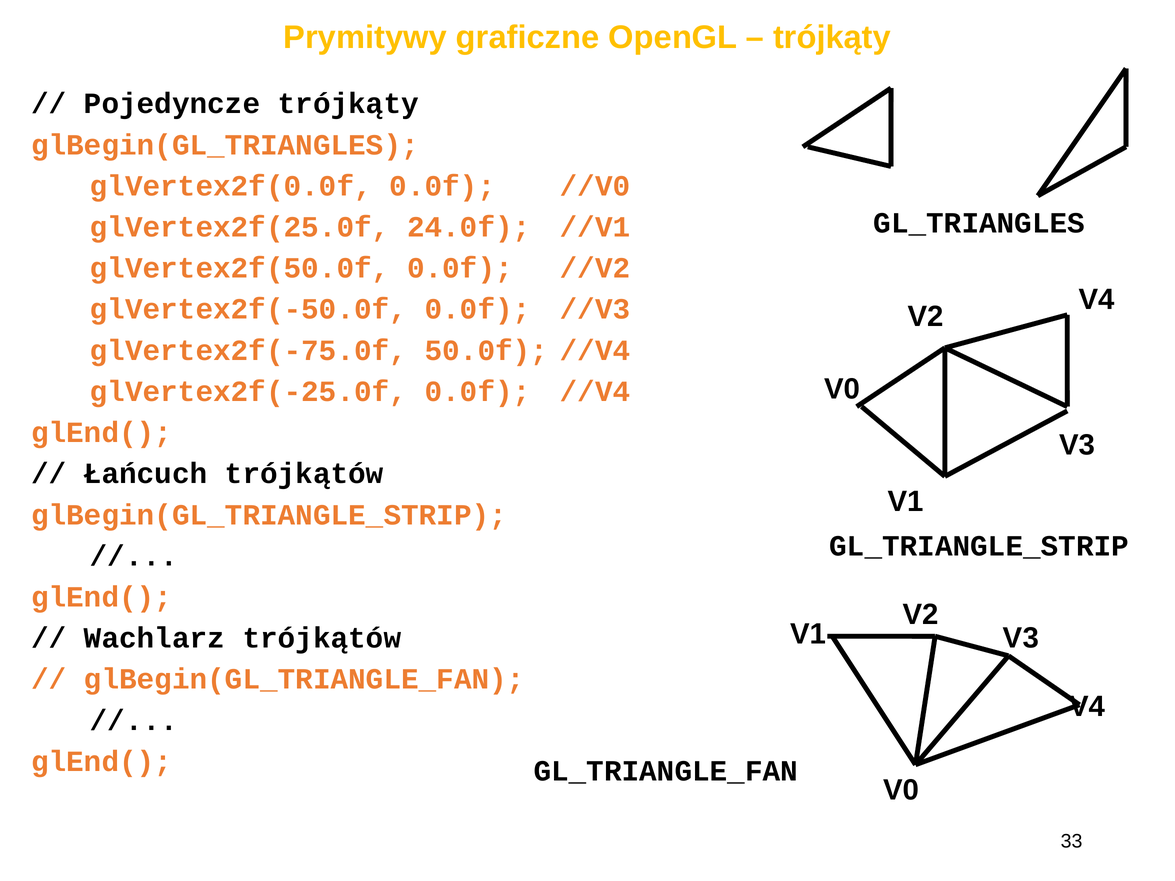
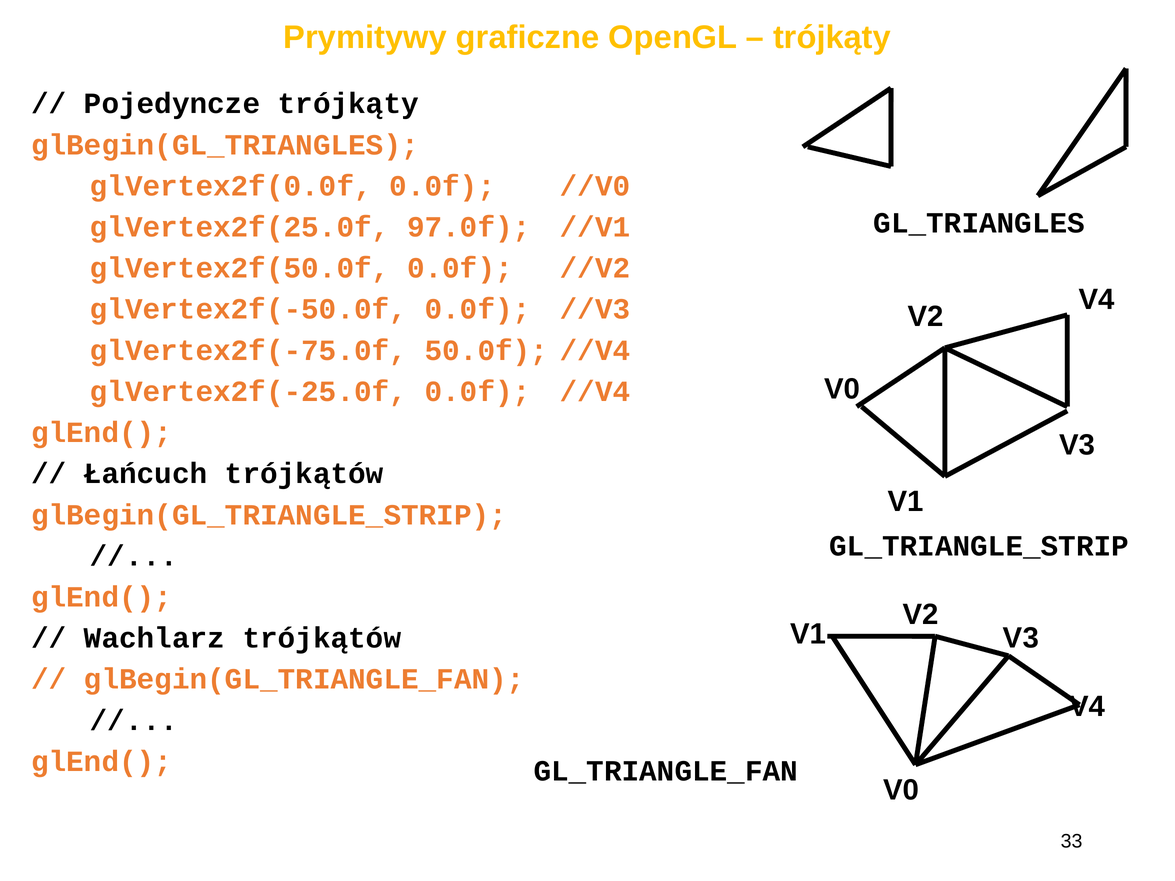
24.0f: 24.0f -> 97.0f
